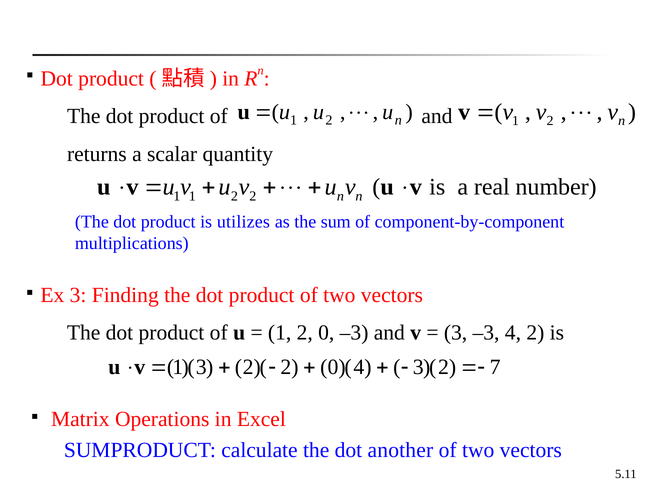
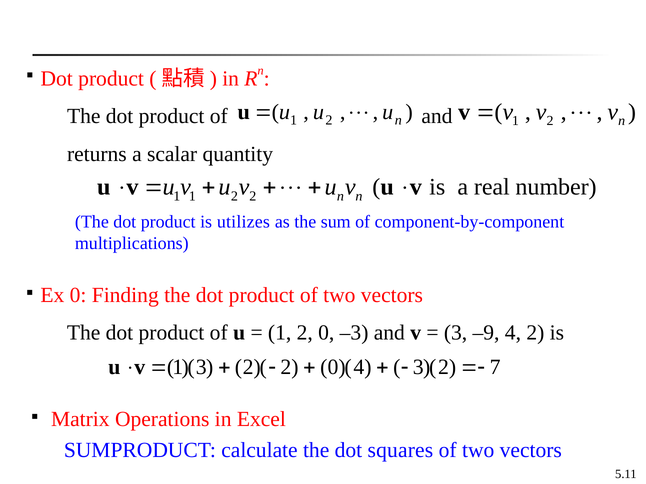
Ex 3: 3 -> 0
3 –3: –3 -> –9
another: another -> squares
